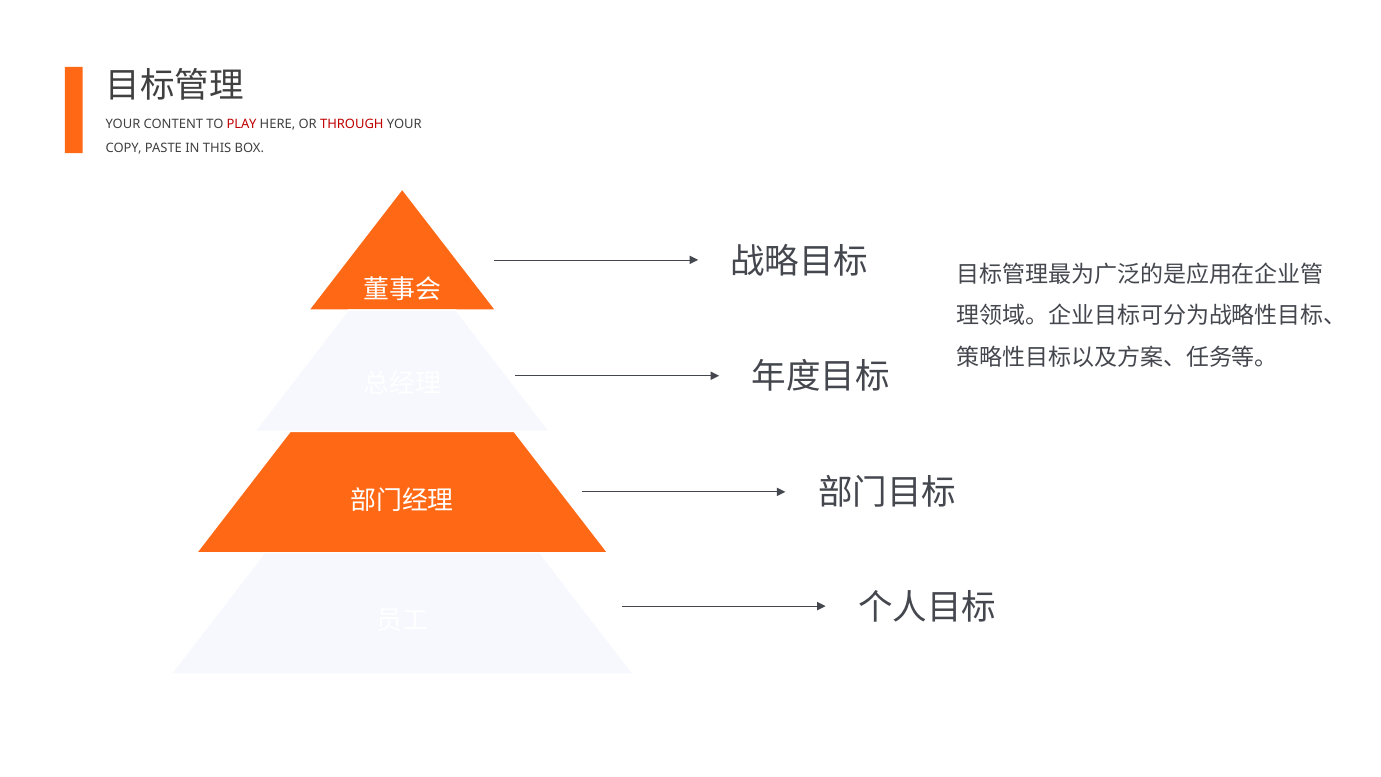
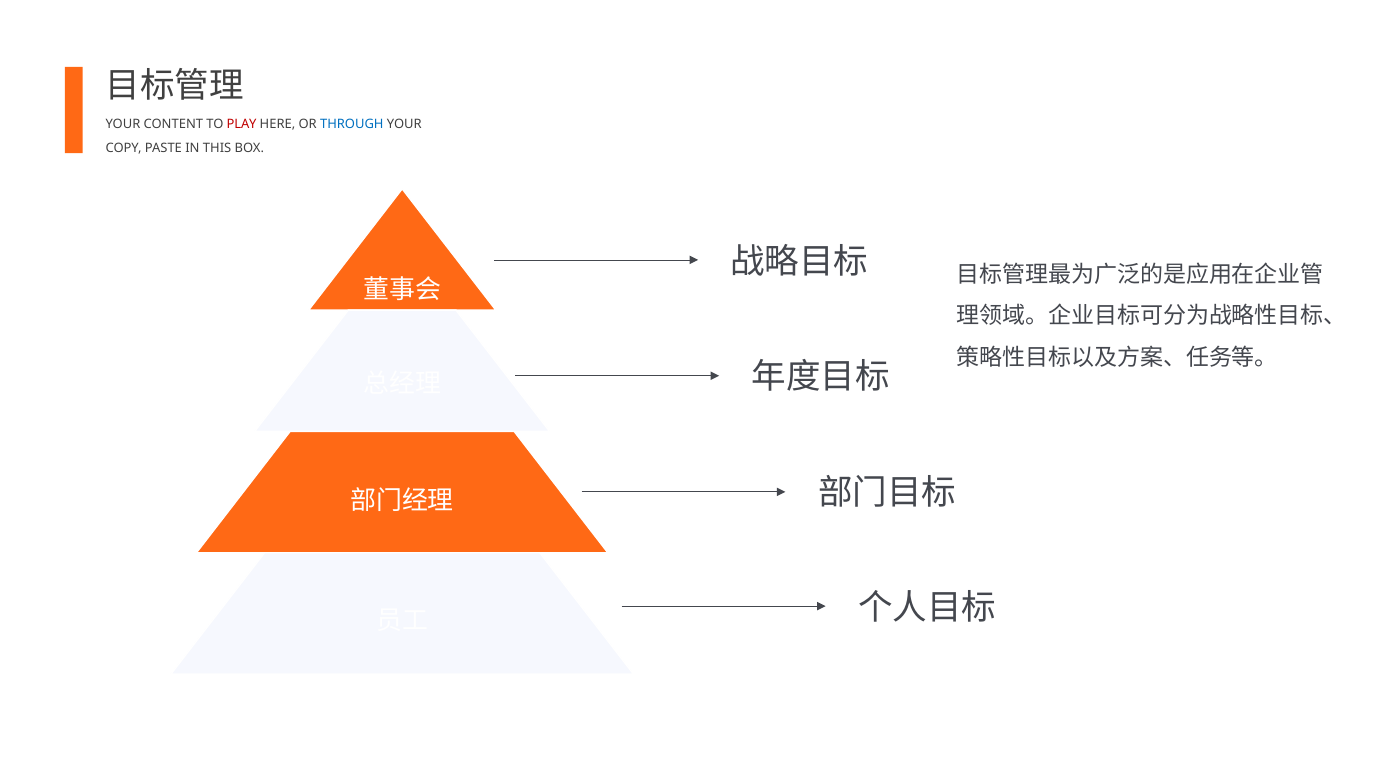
THROUGH colour: red -> blue
